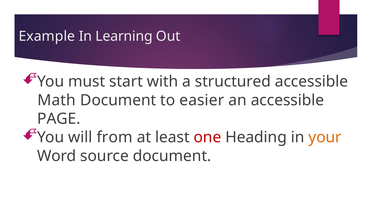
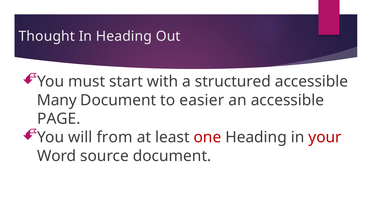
Example: Example -> Thought
In Learning: Learning -> Heading
Math: Math -> Many
your colour: orange -> red
